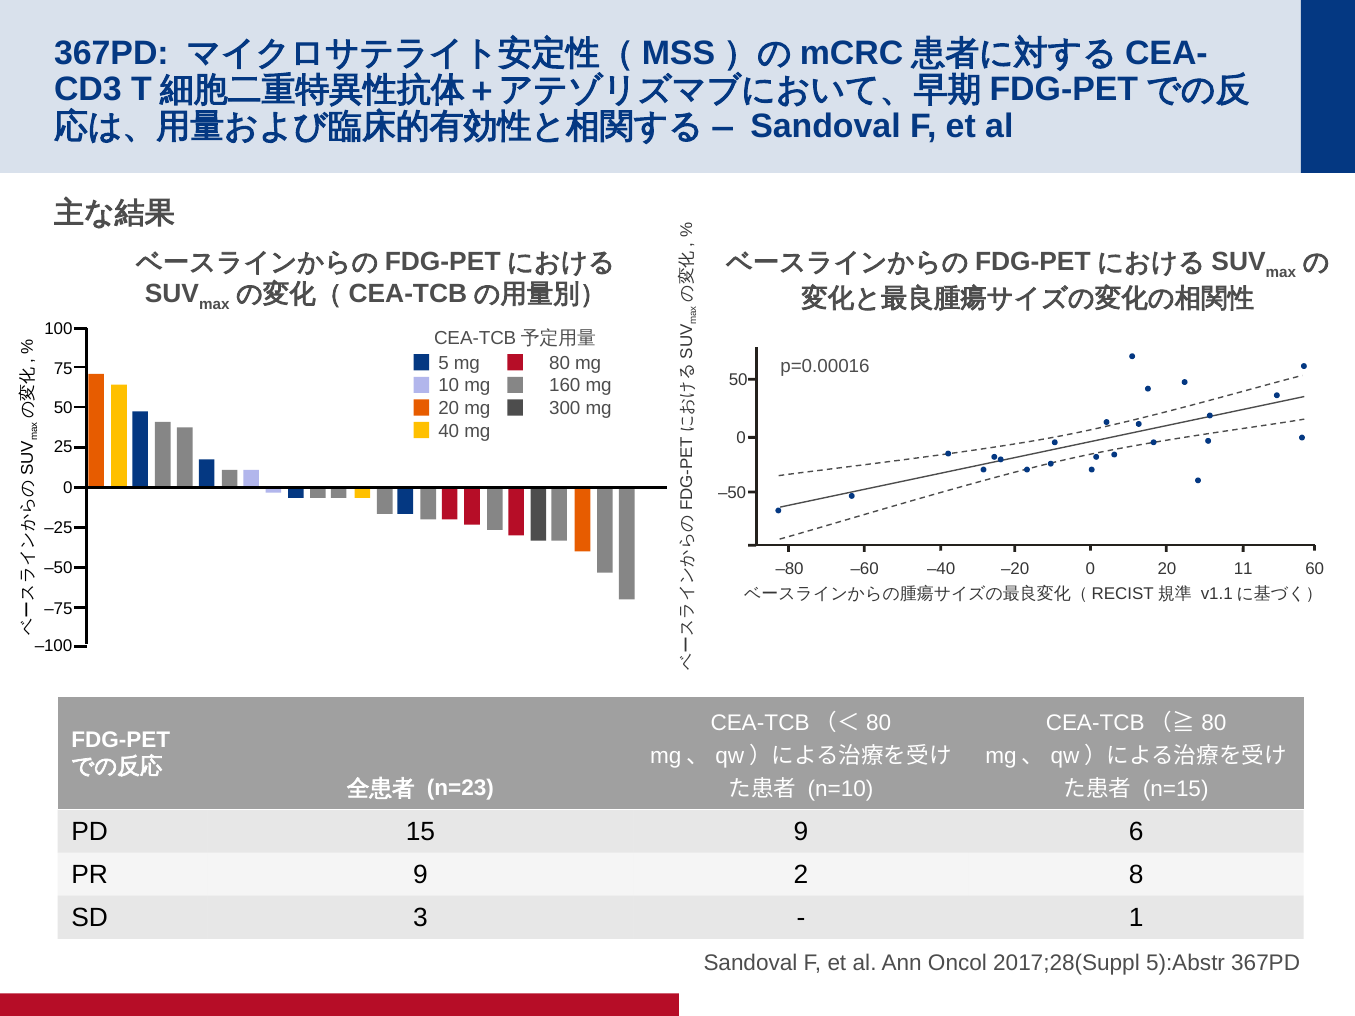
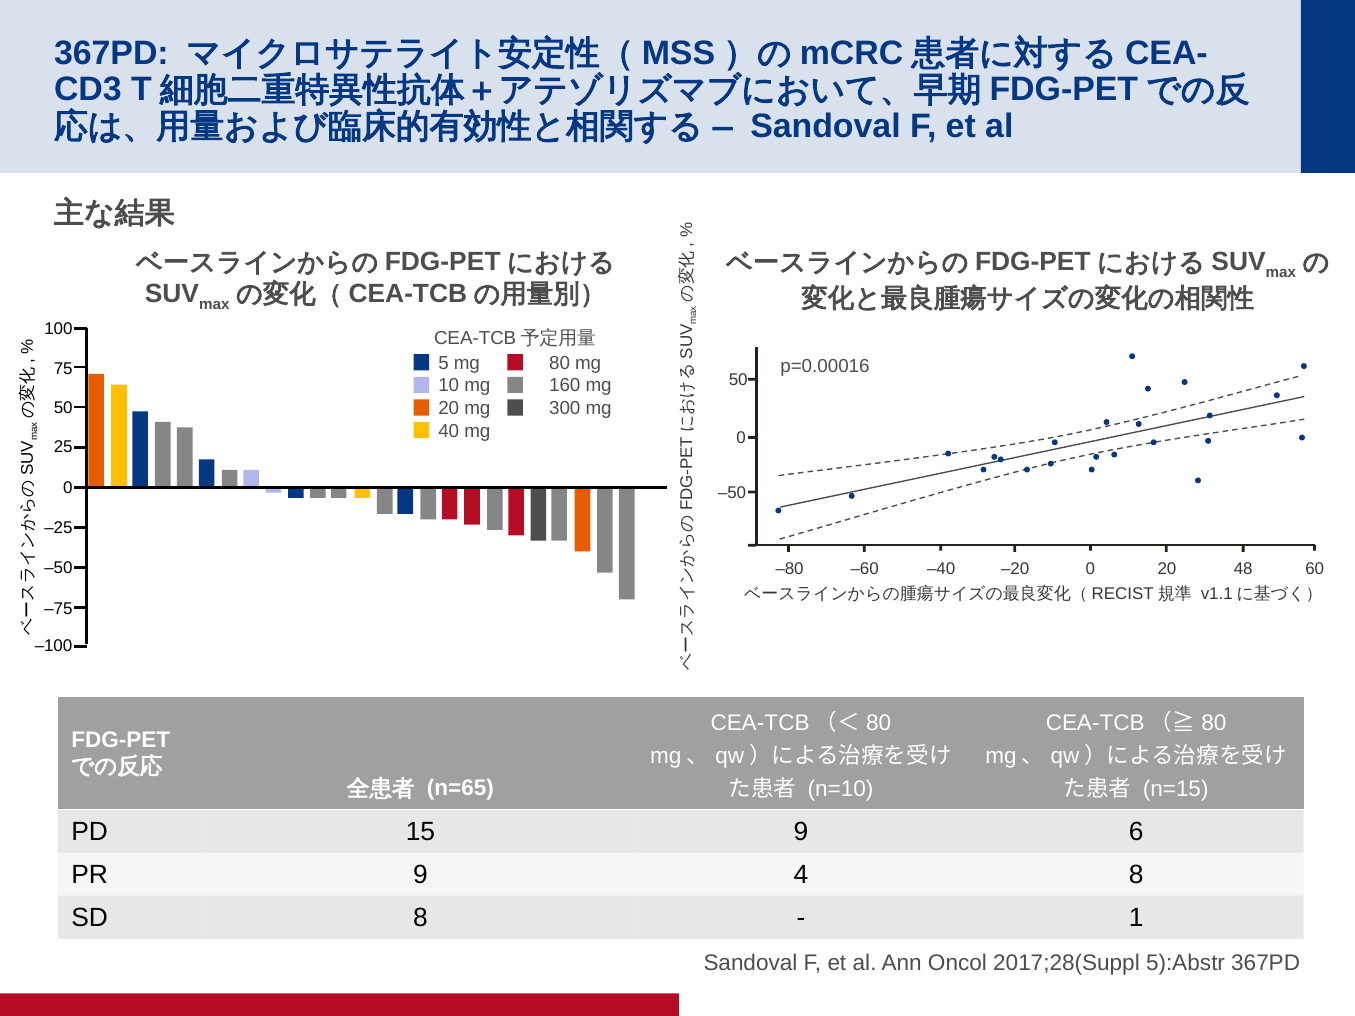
11: 11 -> 48
n=23: n=23 -> n=65
2: 2 -> 4
SD 3: 3 -> 8
